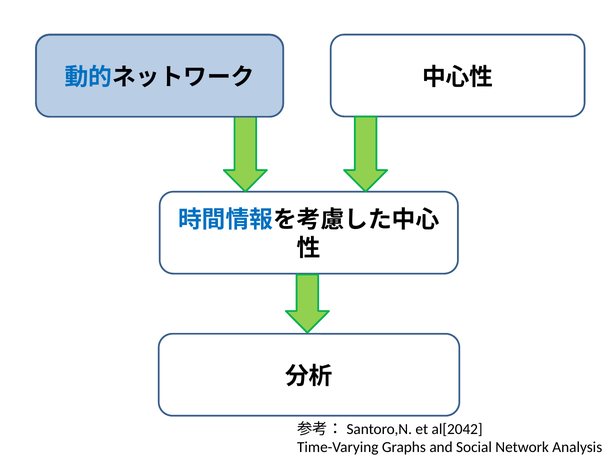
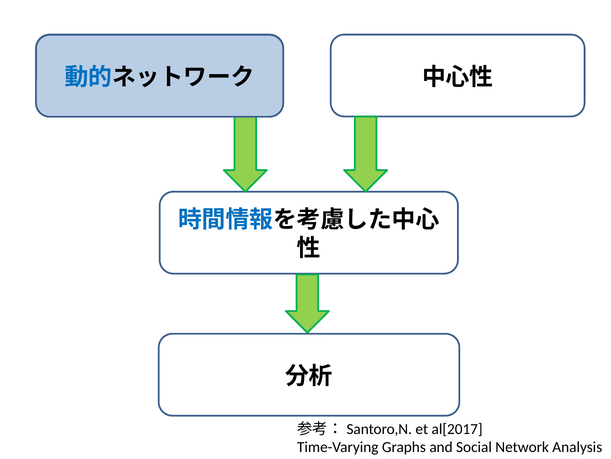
al[2042: al[2042 -> al[2017
